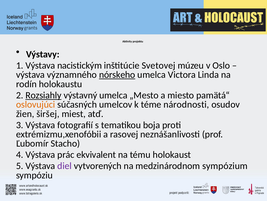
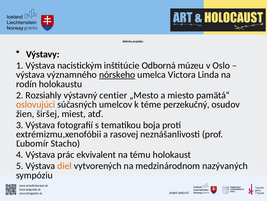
Svetovej: Svetovej -> Odborná
Rozsiahly underline: present -> none
výstavný umelca: umelca -> centier
národnosti: národnosti -> perzekučný
diel colour: purple -> orange
sympózium: sympózium -> nazývaných
